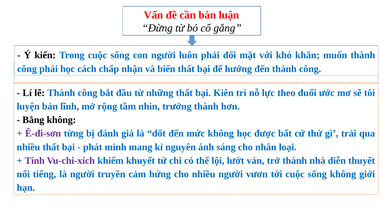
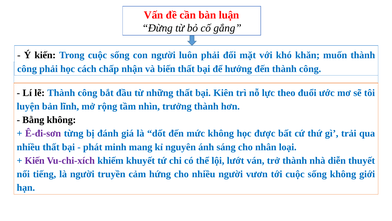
Tính at (35, 160): Tính -> Kiến
